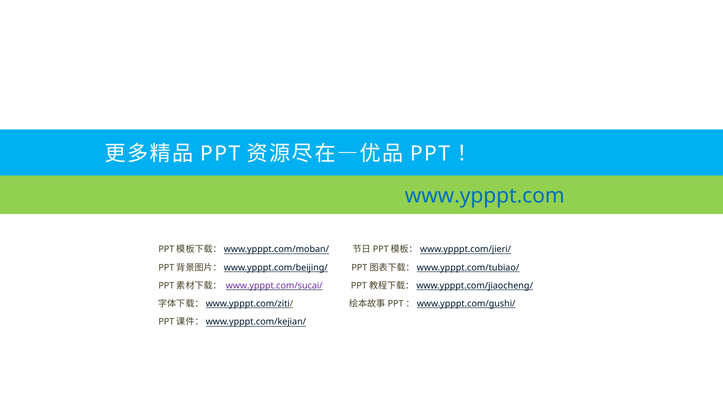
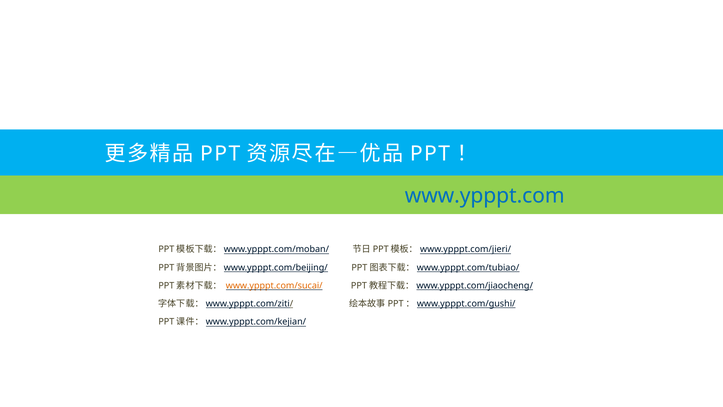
www.ypppt.com/sucai/ colour: purple -> orange
